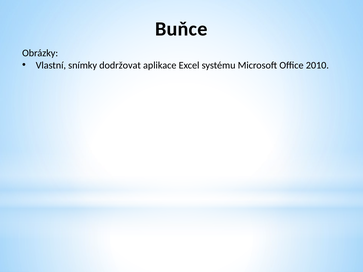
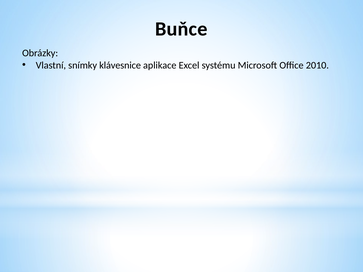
dodržovat: dodržovat -> klávesnice
